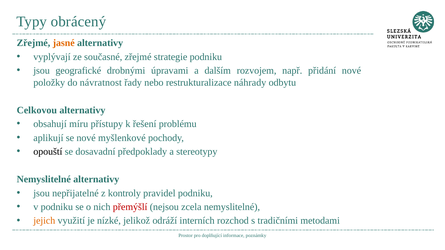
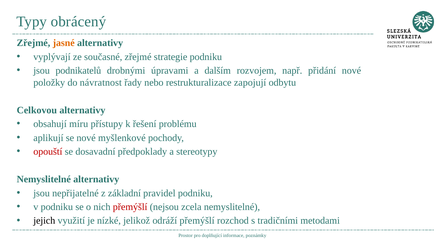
geografické: geografické -> podnikatelů
náhrady: náhrady -> zapojují
opouští colour: black -> red
kontroly: kontroly -> základní
jejich colour: orange -> black
odráží interních: interních -> přemýšlí
